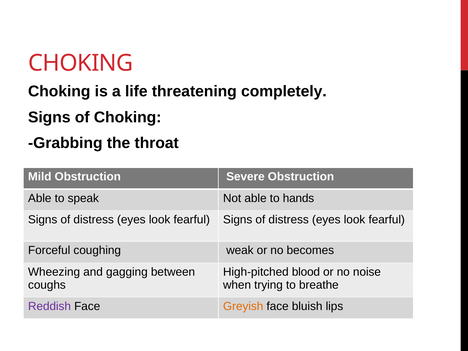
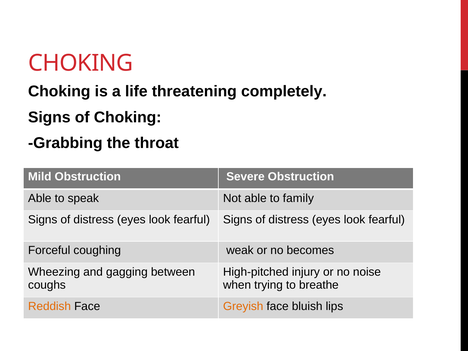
hands: hands -> family
blood: blood -> injury
Reddish colour: purple -> orange
